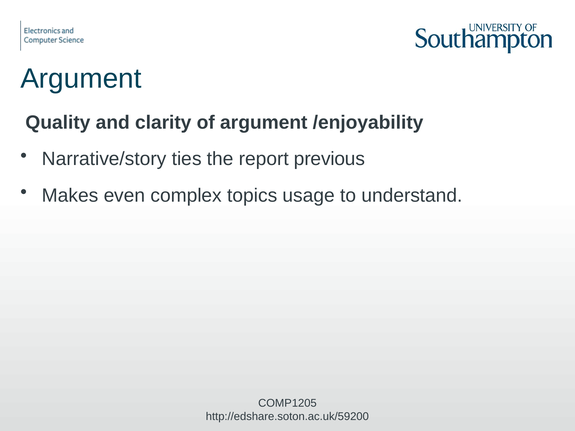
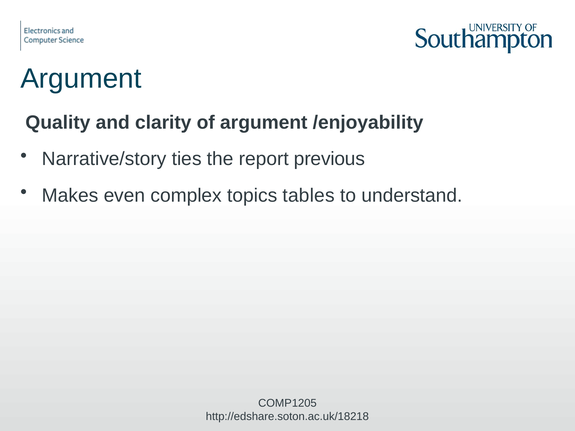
usage: usage -> tables
http://edshare.soton.ac.uk/59200: http://edshare.soton.ac.uk/59200 -> http://edshare.soton.ac.uk/18218
